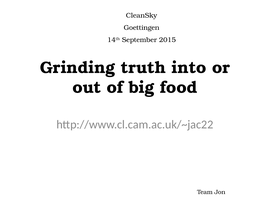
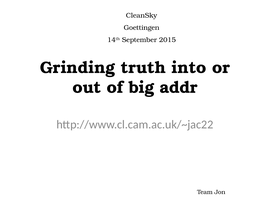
food: food -> addr
